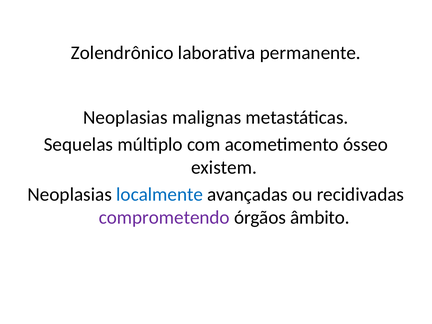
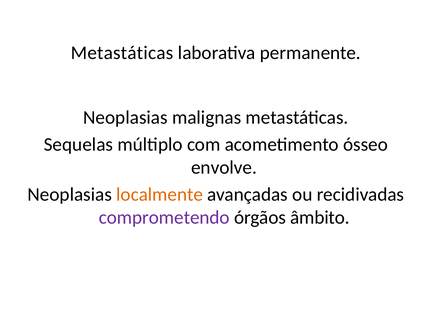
Zolendrônico at (122, 53): Zolendrônico -> Metastáticas
existem: existem -> envolve
localmente colour: blue -> orange
